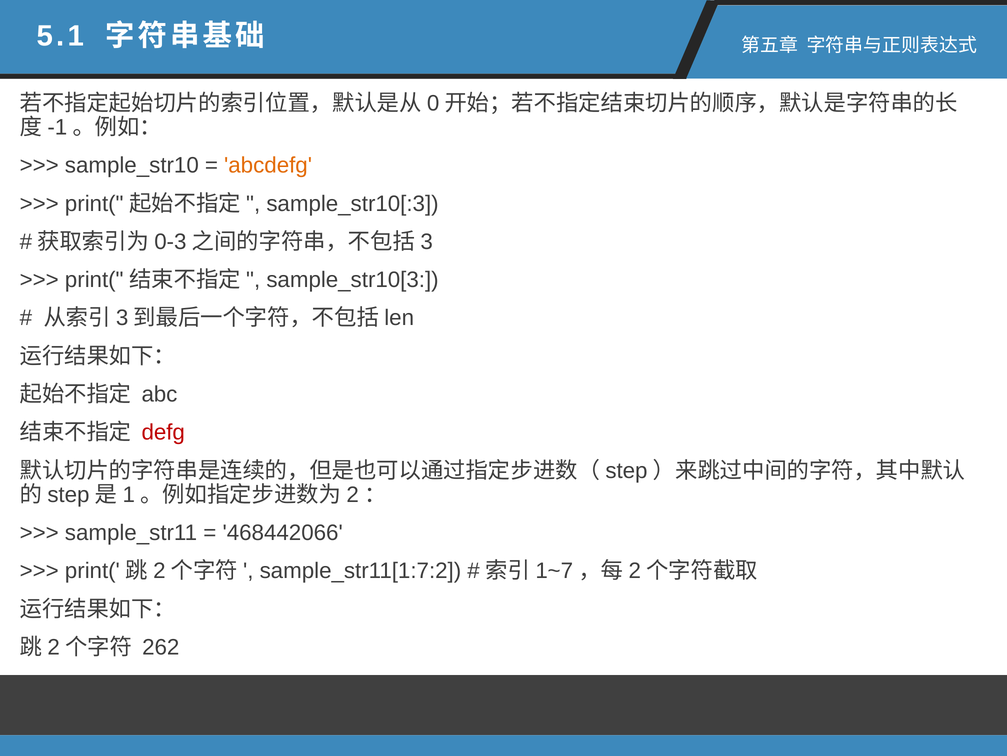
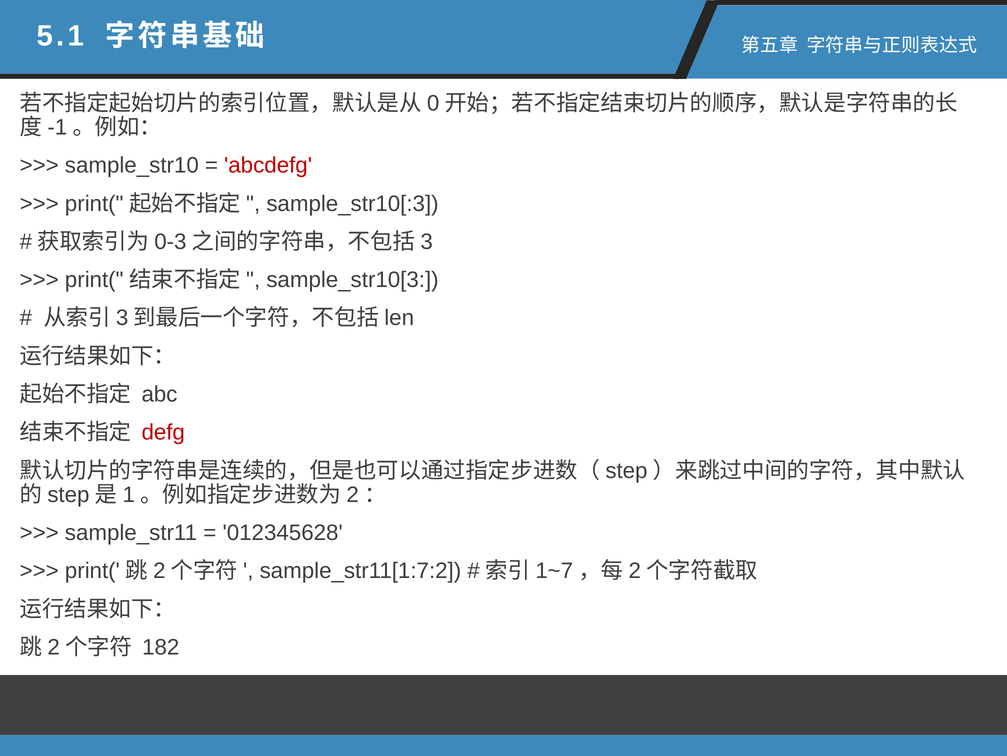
abcdefg colour: orange -> red
468442066: 468442066 -> 012345628
262: 262 -> 182
